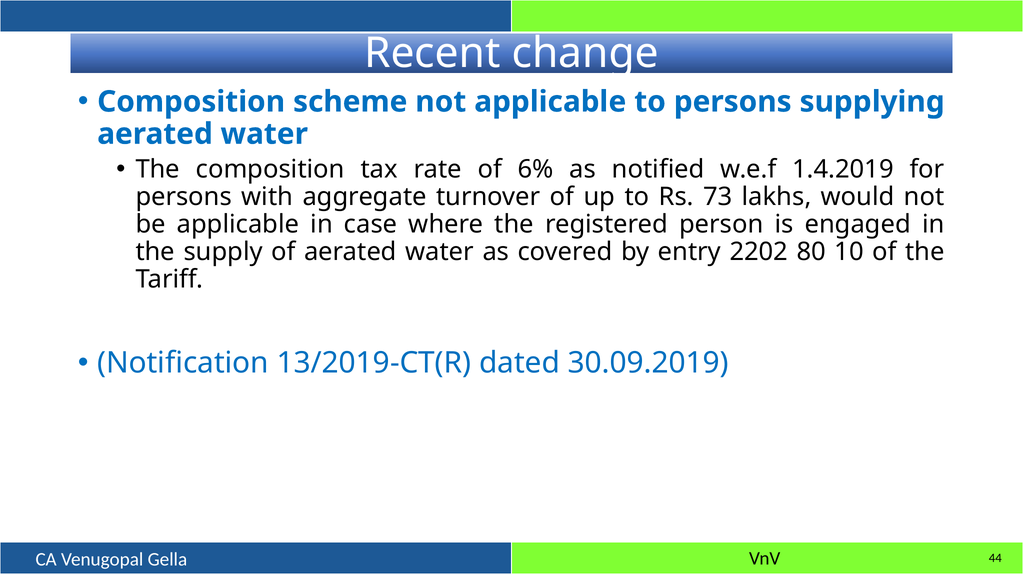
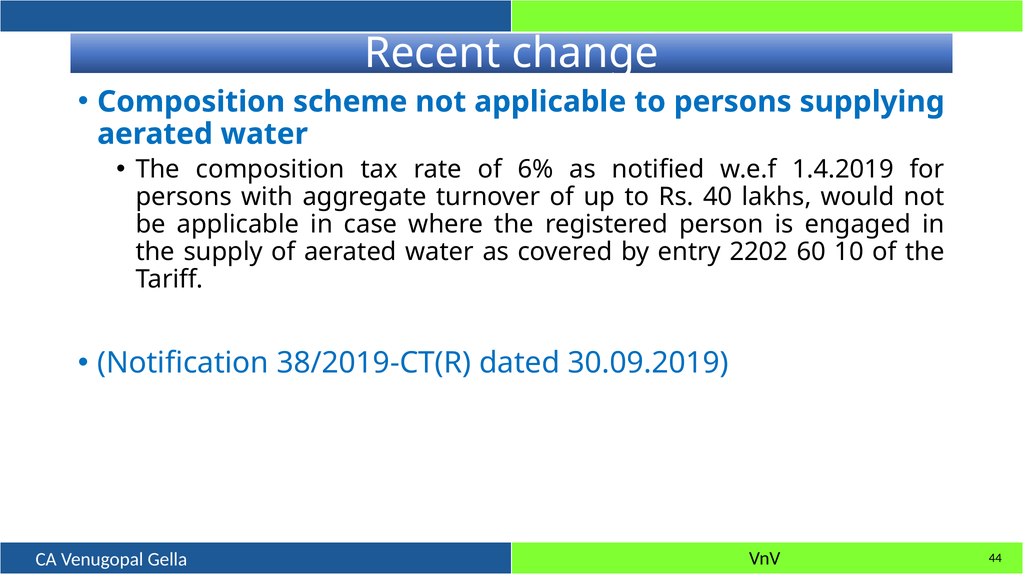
73: 73 -> 40
80: 80 -> 60
13/2019-CT(R: 13/2019-CT(R -> 38/2019-CT(R
